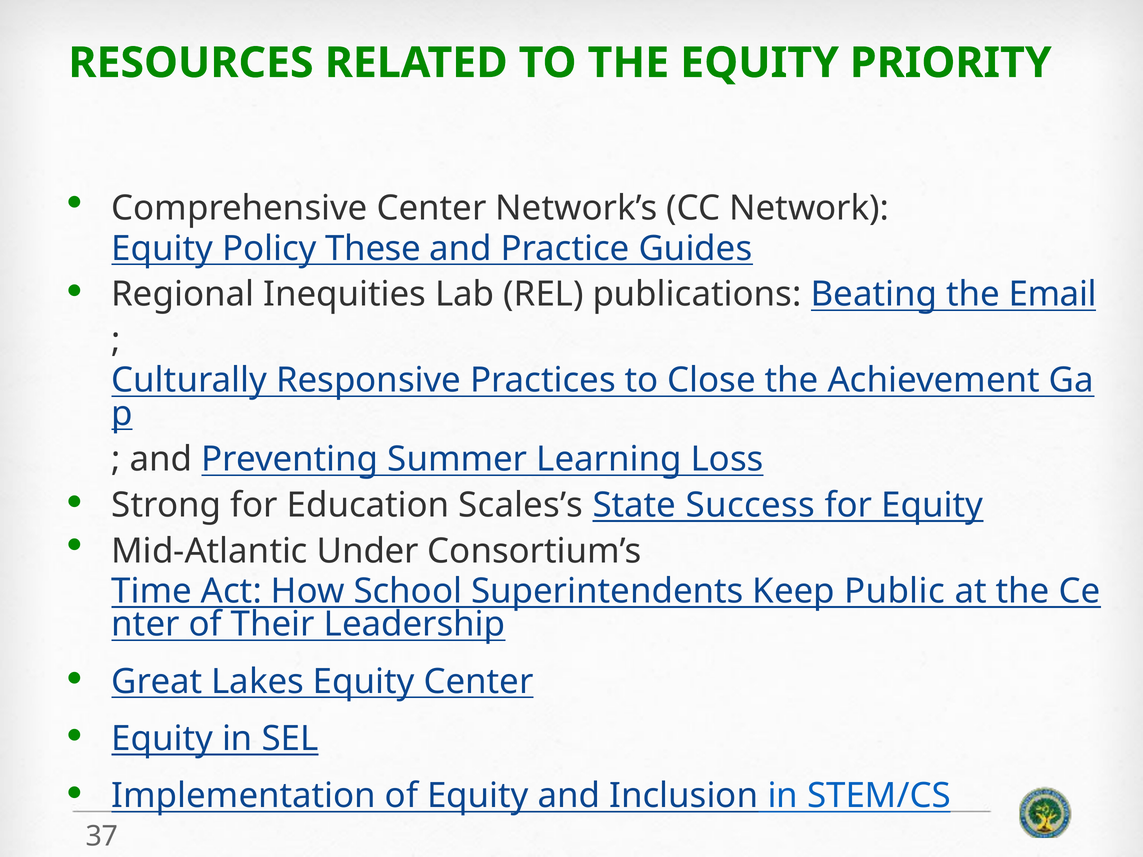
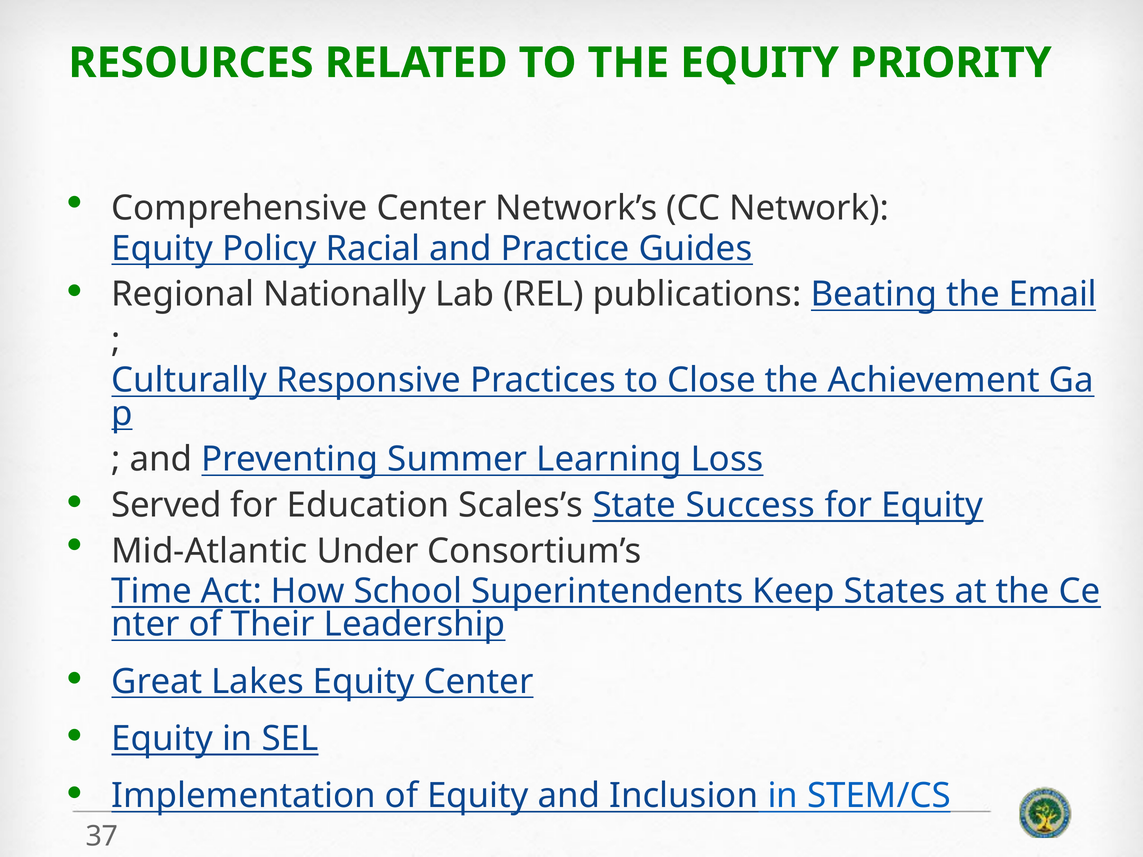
These: These -> Racial
Inequities: Inequities -> Nationally
Strong: Strong -> Served
Public: Public -> States
